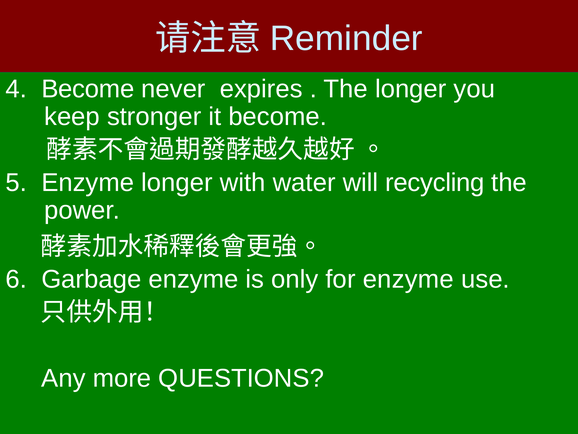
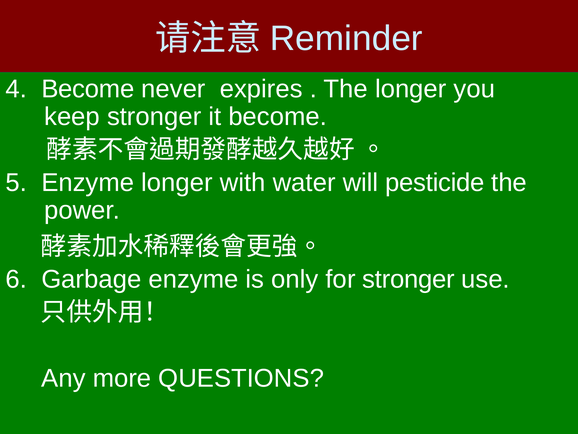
recycling: recycling -> pesticide
for enzyme: enzyme -> stronger
